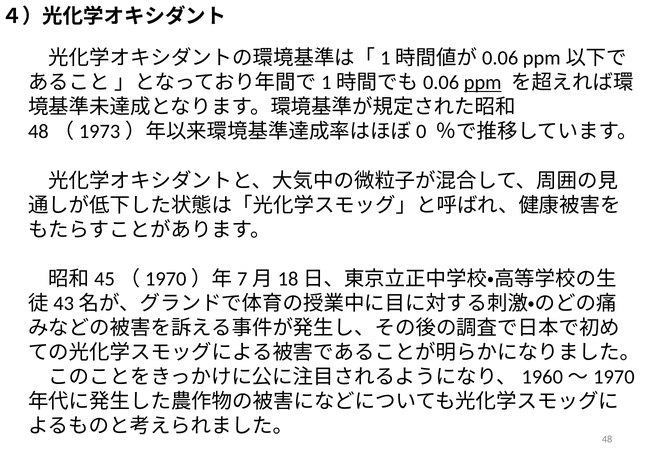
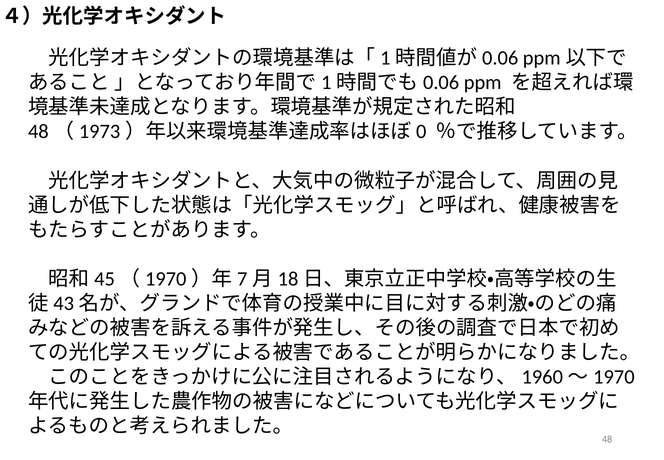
ppm underline: present -> none
